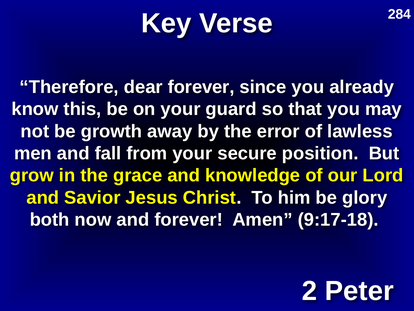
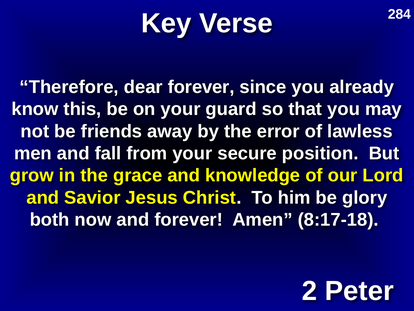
growth: growth -> friends
9:17-18: 9:17-18 -> 8:17-18
